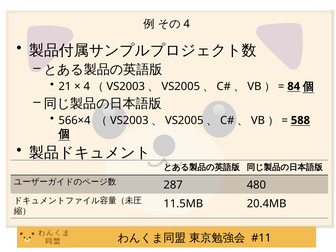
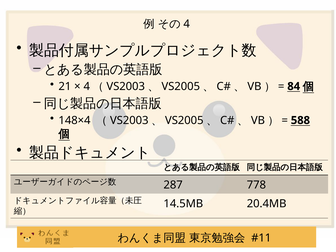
566×4: 566×4 -> 148×4
480: 480 -> 778
11.5MB: 11.5MB -> 14.5MB
